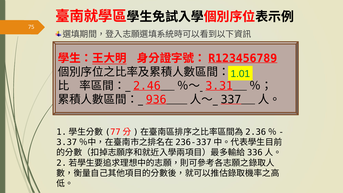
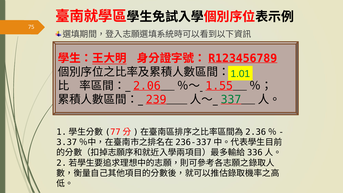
2.46: 2.46 -> 2.06
3.31: 3.31 -> 1.55
936: 936 -> 239
337 colour: black -> green
